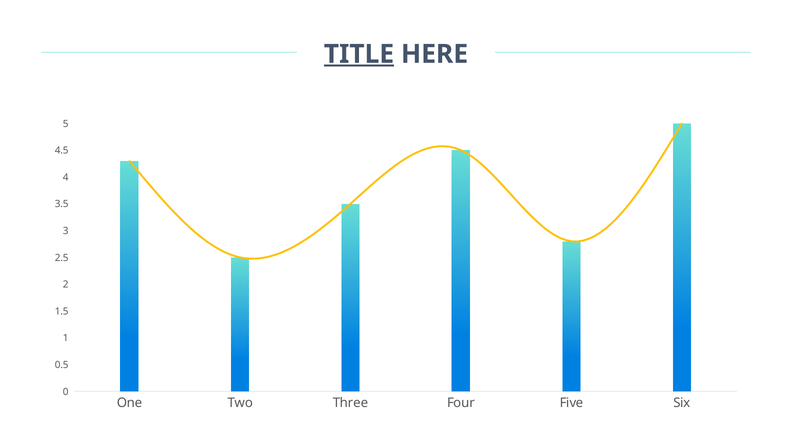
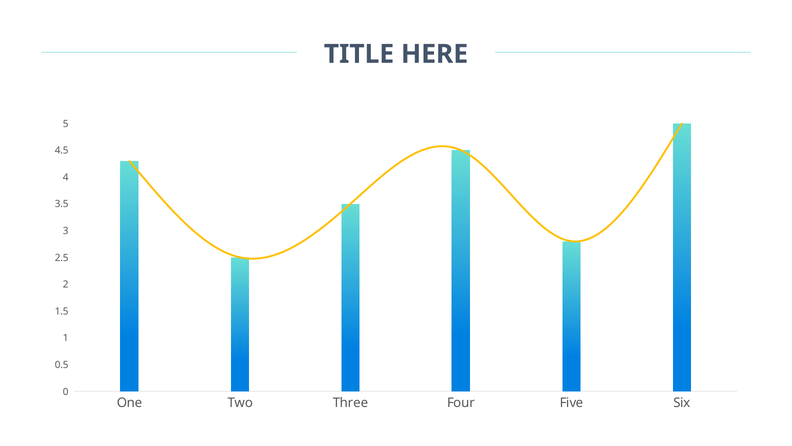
TITLE underline: present -> none
